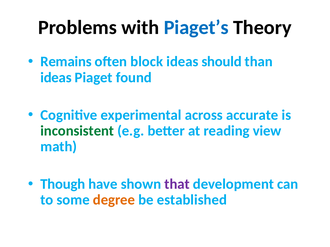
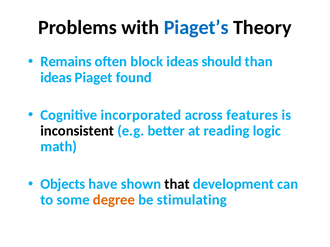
experimental: experimental -> incorporated
accurate: accurate -> features
inconsistent colour: green -> black
view: view -> logic
Though: Though -> Objects
that colour: purple -> black
established: established -> stimulating
